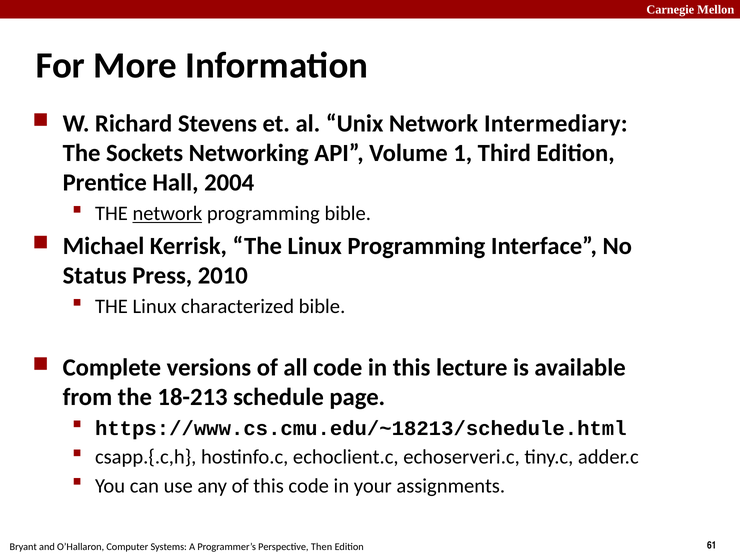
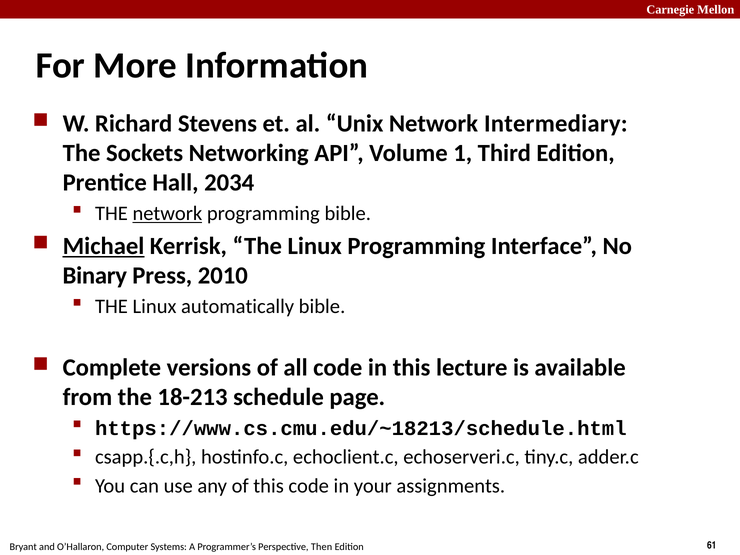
2004: 2004 -> 2034
Michael underline: none -> present
Status: Status -> Binary
characterized: characterized -> automatically
